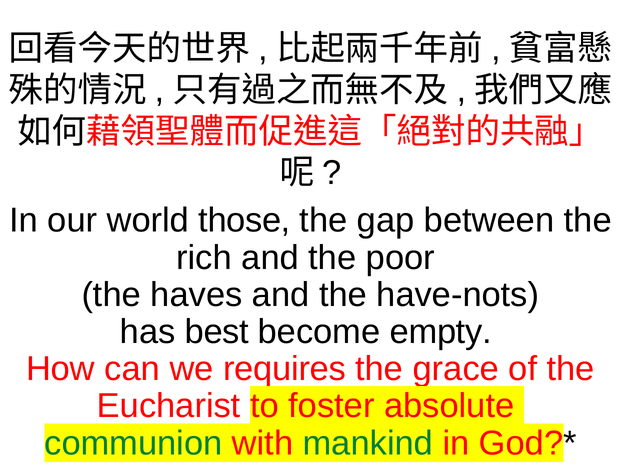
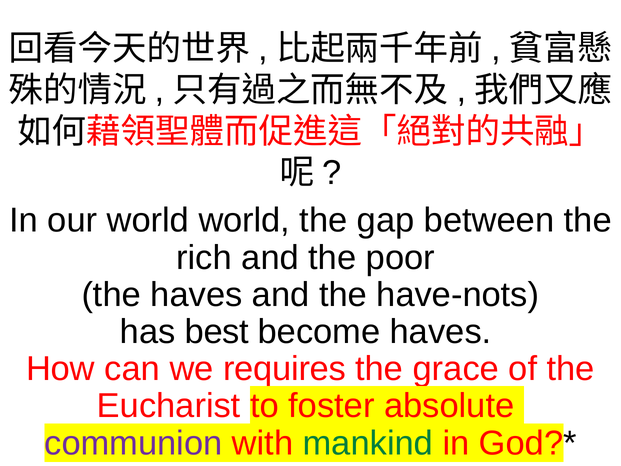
world those: those -> world
become empty: empty -> haves
communion colour: green -> purple
